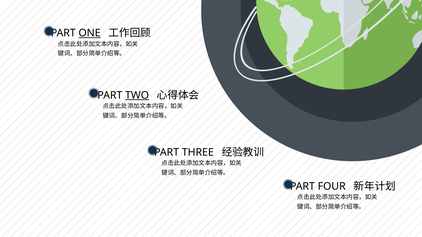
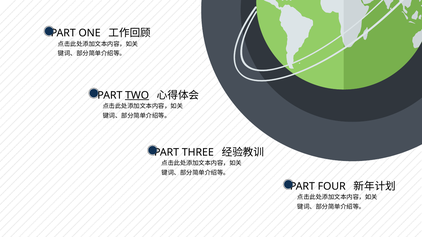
ONE underline: present -> none
